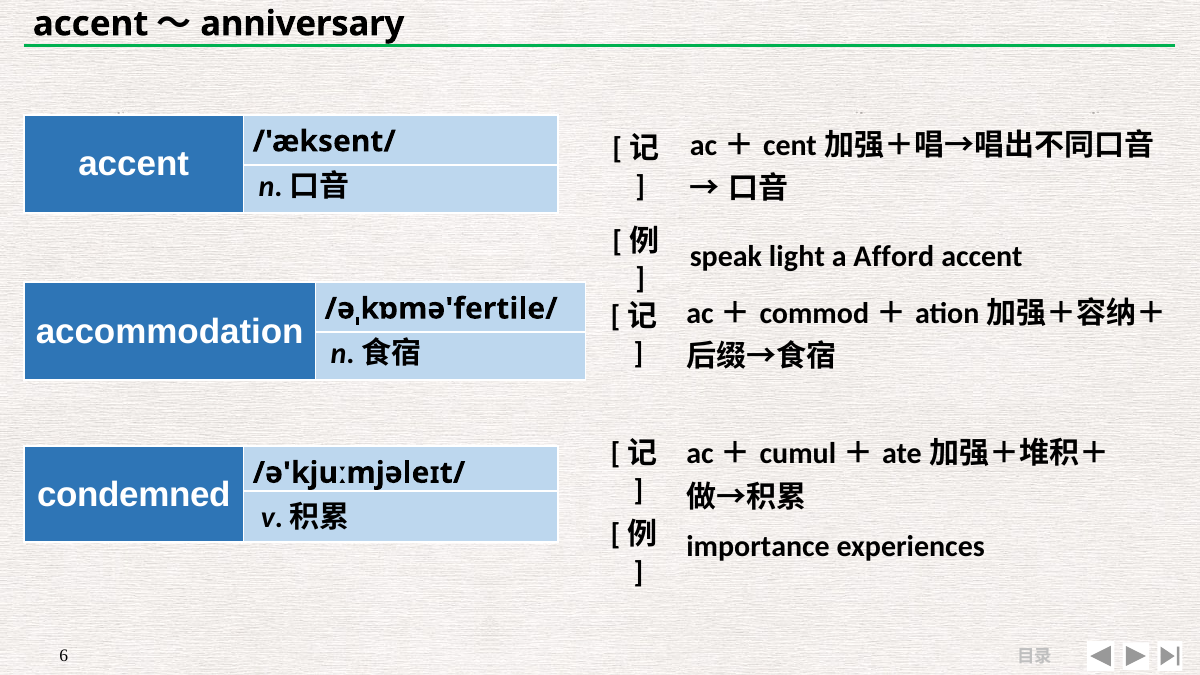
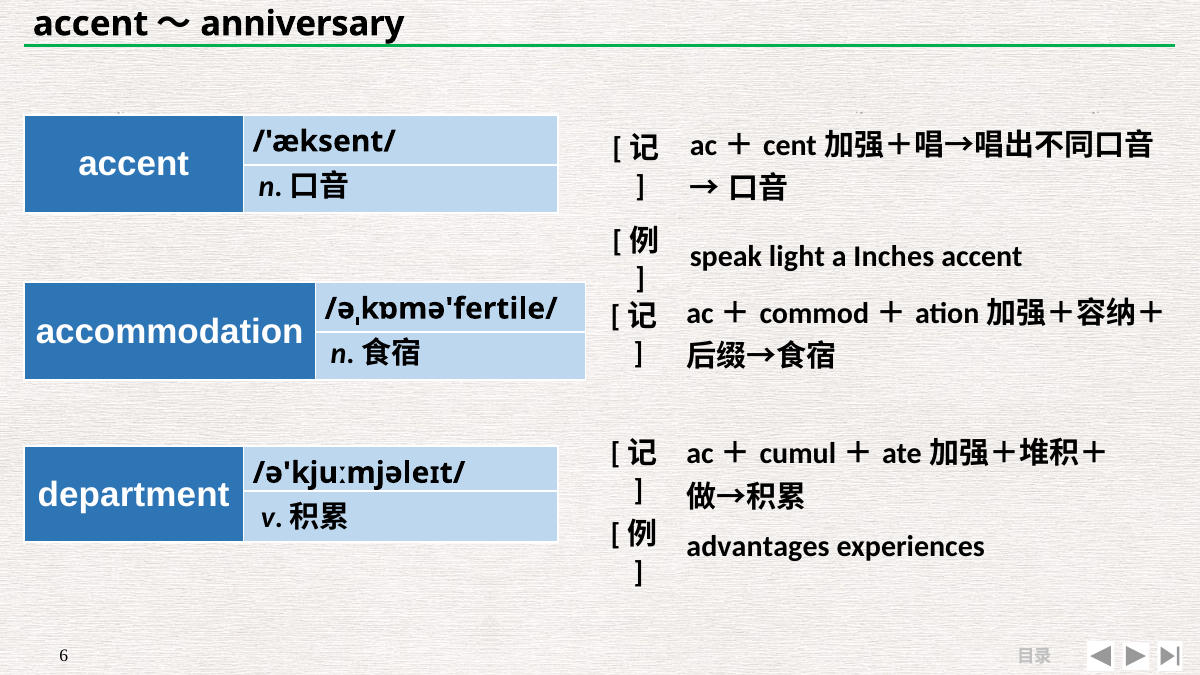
Afford: Afford -> Inches
condemned: condemned -> department
importance: importance -> advantages
